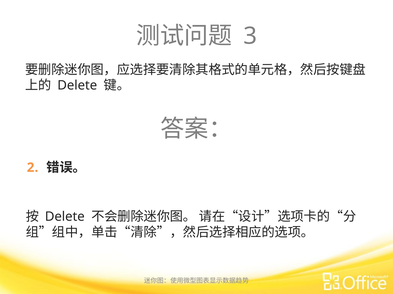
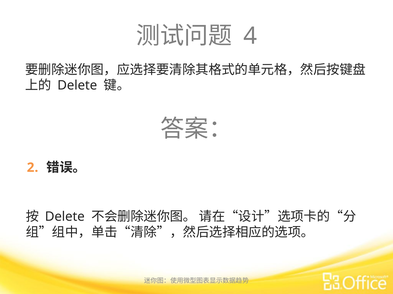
3: 3 -> 4
